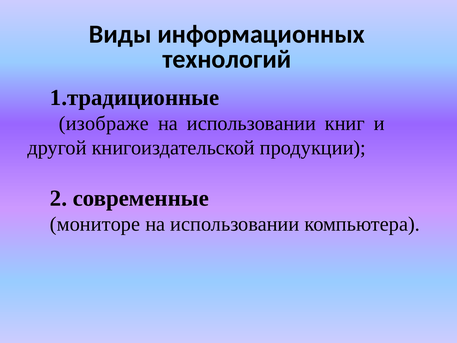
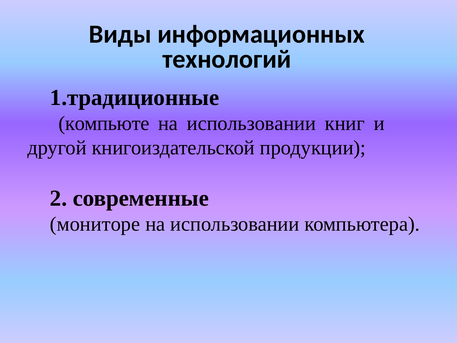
изображе: изображе -> компьюте
